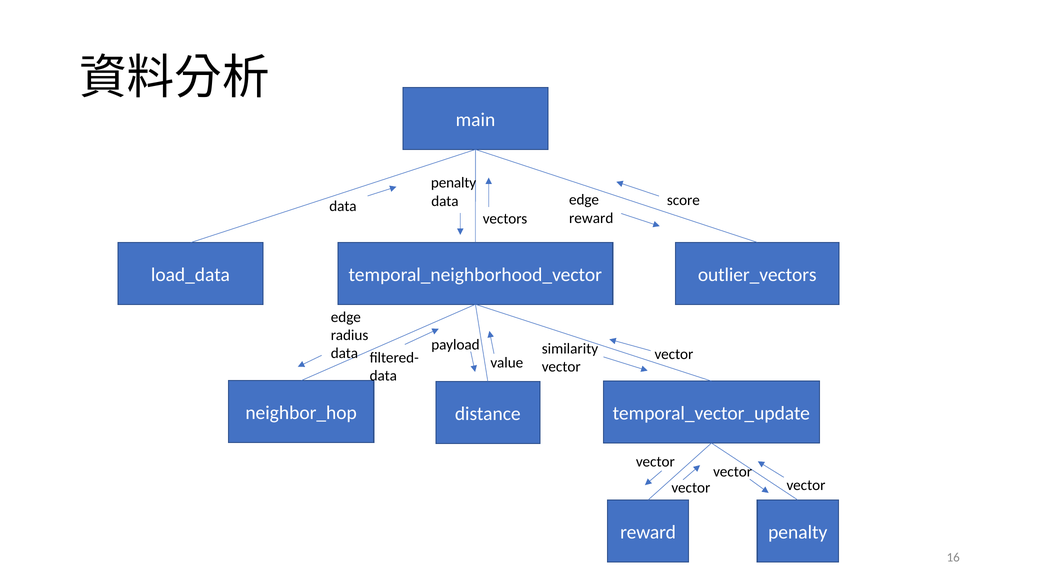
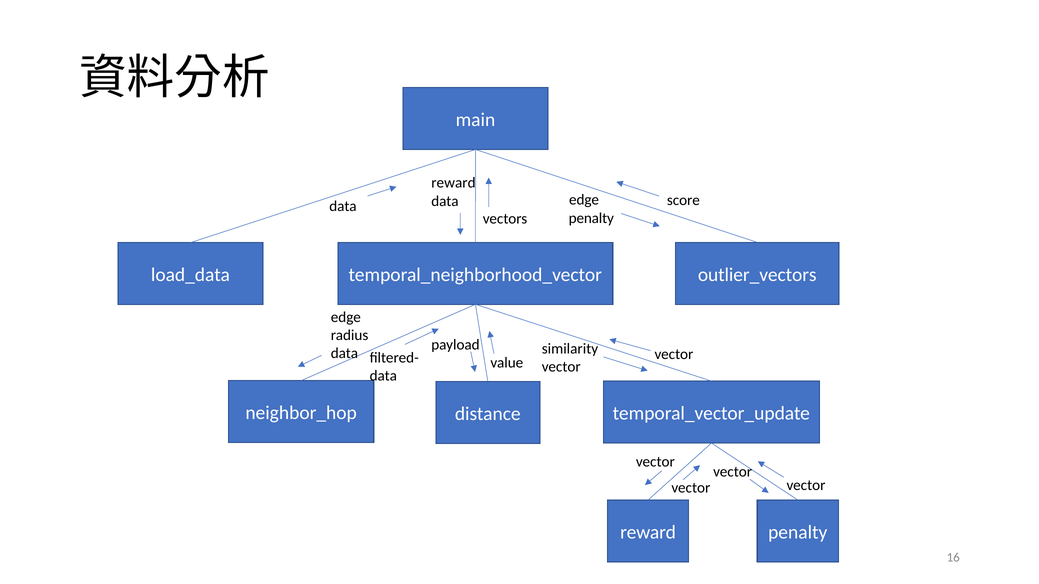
penalty at (454, 183): penalty -> reward
reward at (591, 218): reward -> penalty
